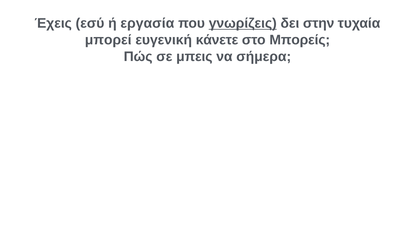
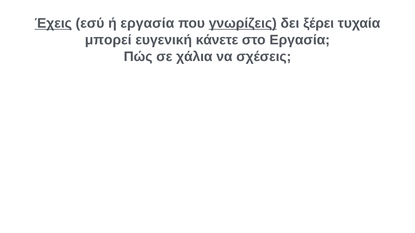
Έχεις underline: none -> present
στην: στην -> ξέρει
στο Μπορείς: Μπορείς -> Εργασία
μπεις: μπεις -> χάλια
σήμερα: σήμερα -> σχέσεις
